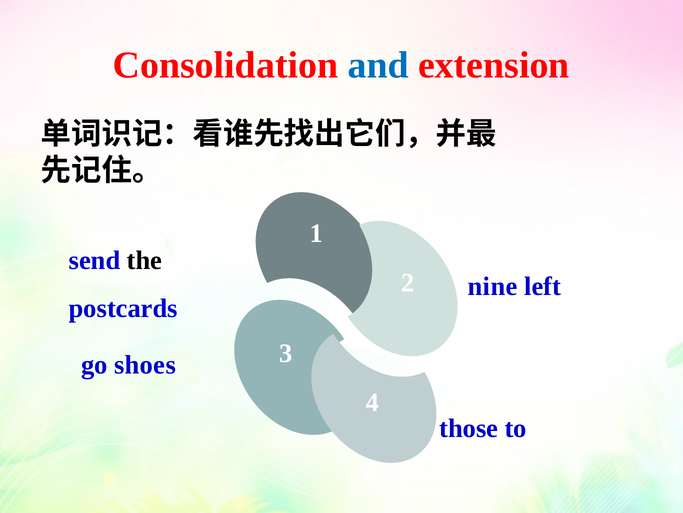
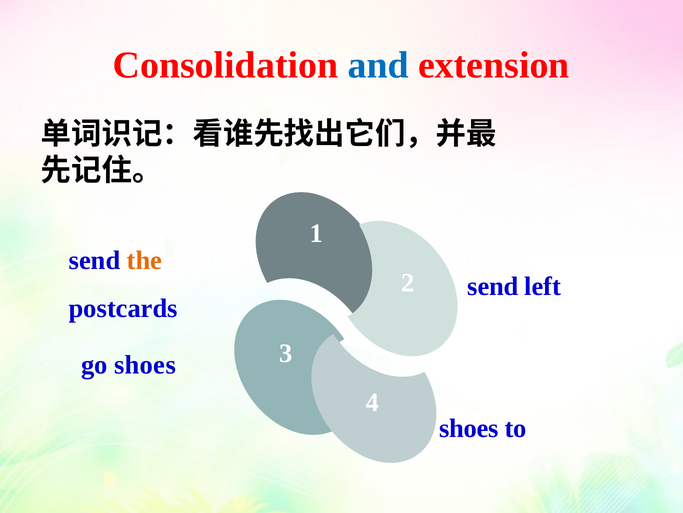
the colour: black -> orange
nine at (493, 286): nine -> send
those at (469, 428): those -> shoes
